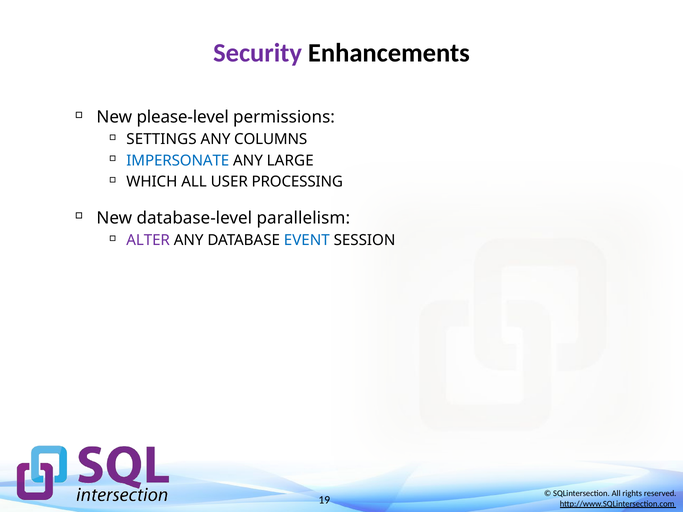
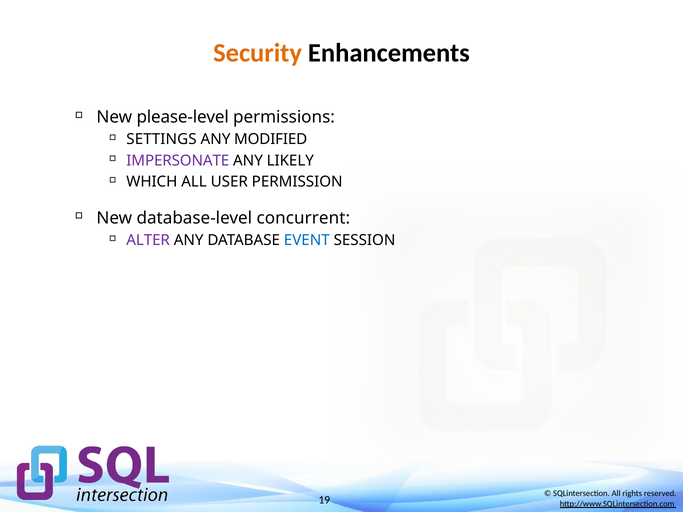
Security colour: purple -> orange
COLUMNS: COLUMNS -> MODIFIED
IMPERSONATE colour: blue -> purple
LARGE: LARGE -> LIKELY
PROCESSING: PROCESSING -> PERMISSION
parallelism: parallelism -> concurrent
